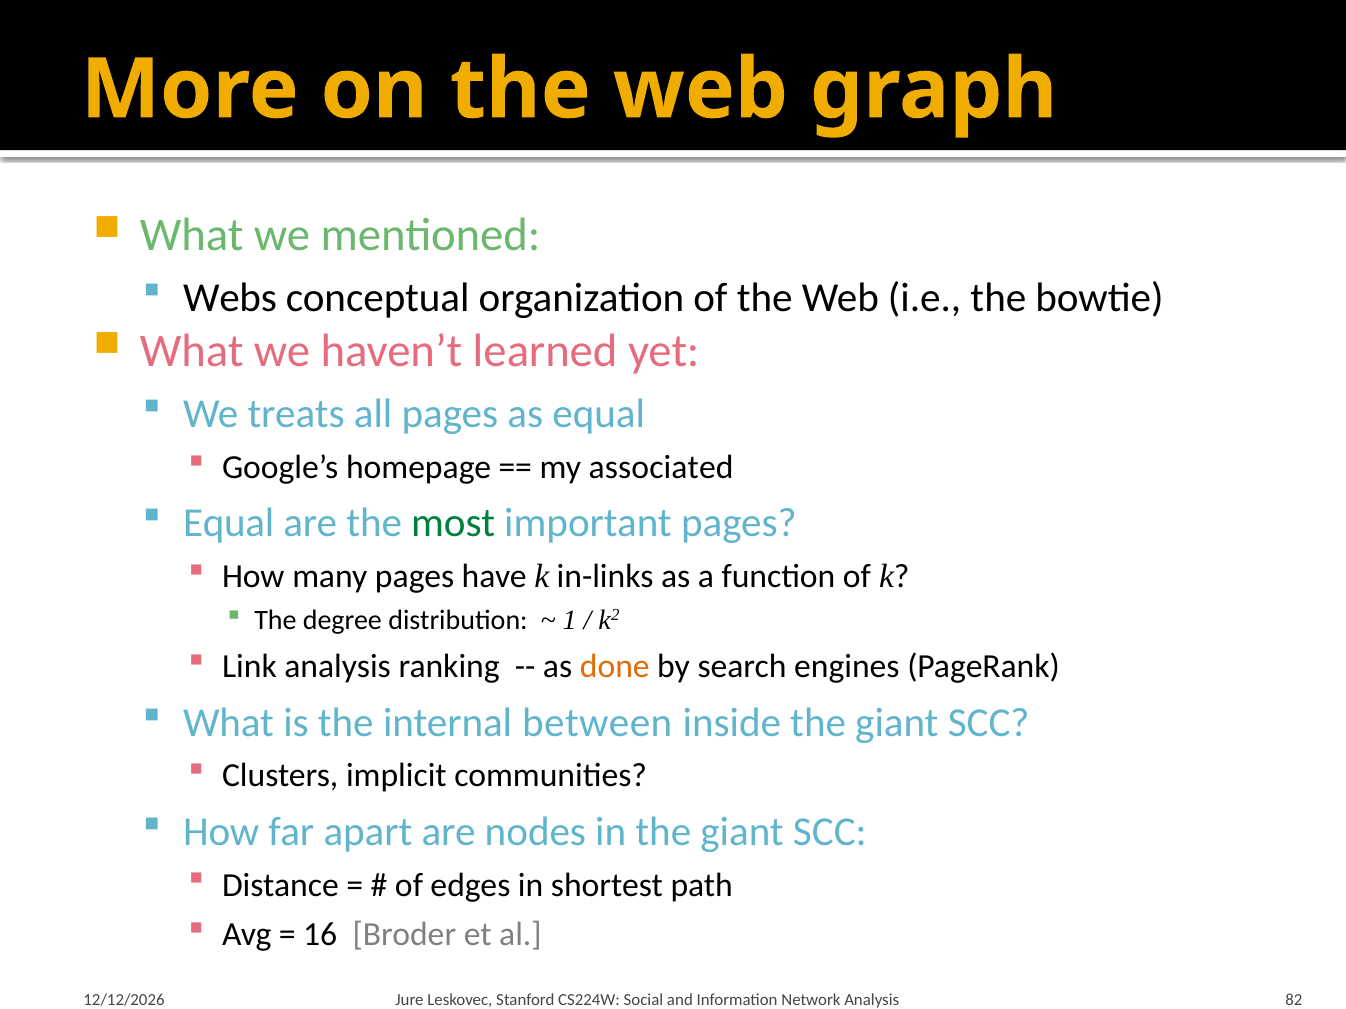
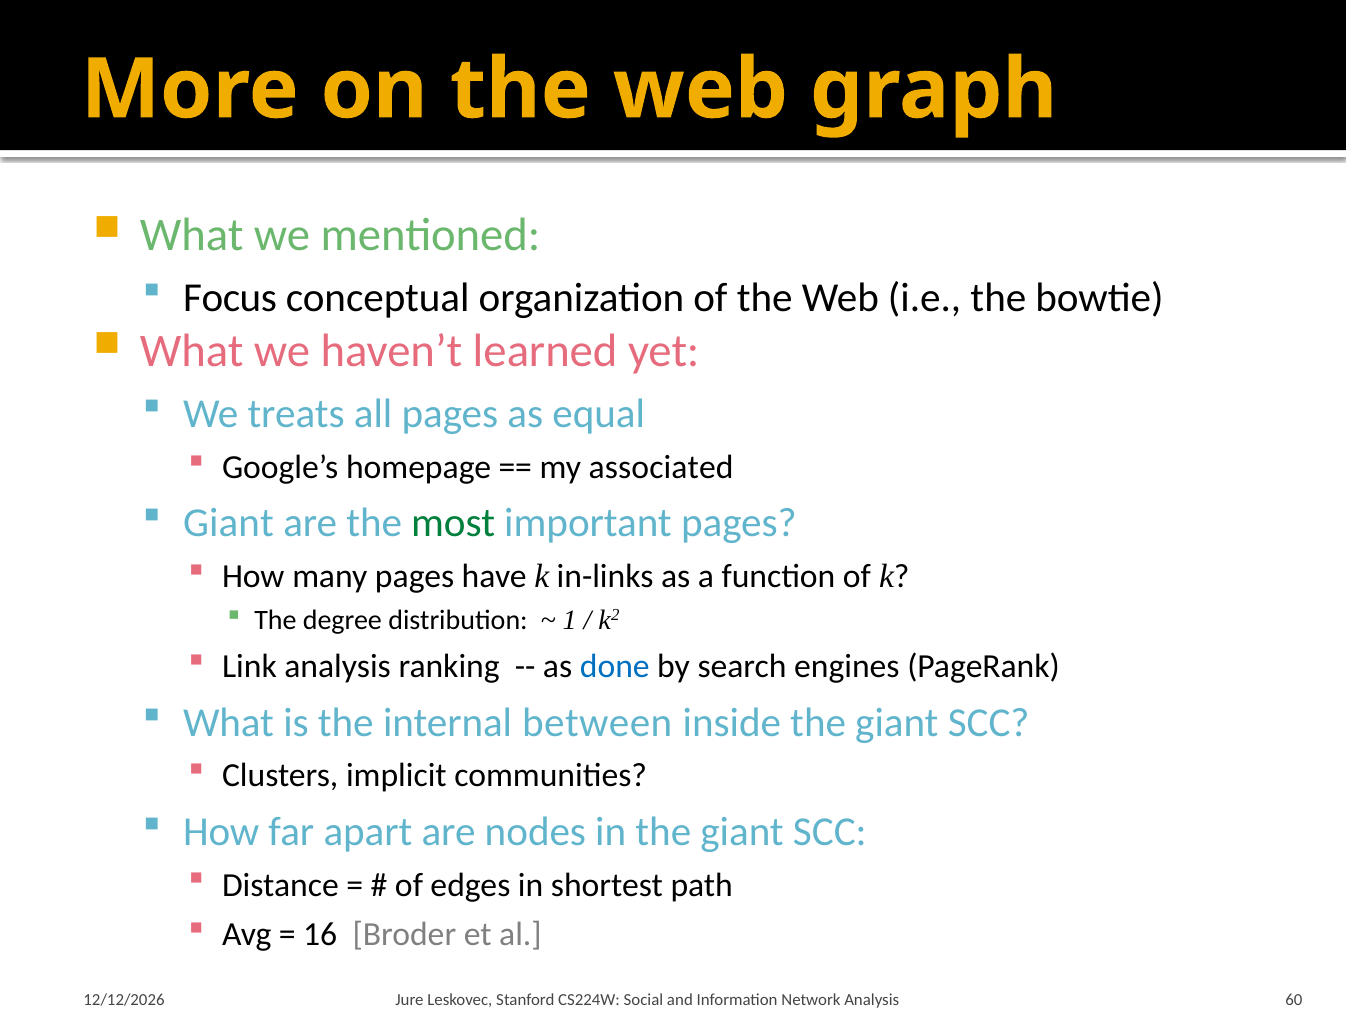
Webs: Webs -> Focus
Equal at (229, 523): Equal -> Giant
done colour: orange -> blue
82: 82 -> 60
